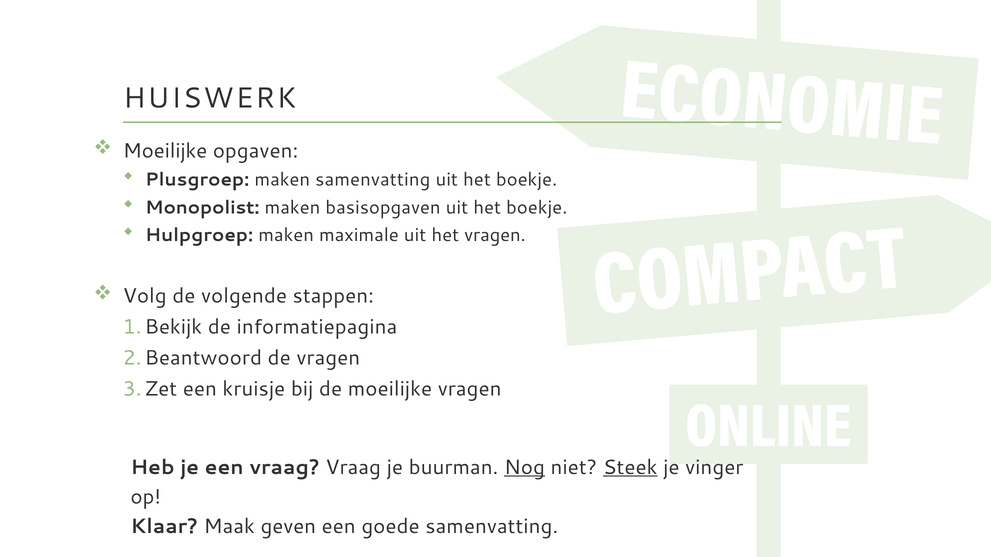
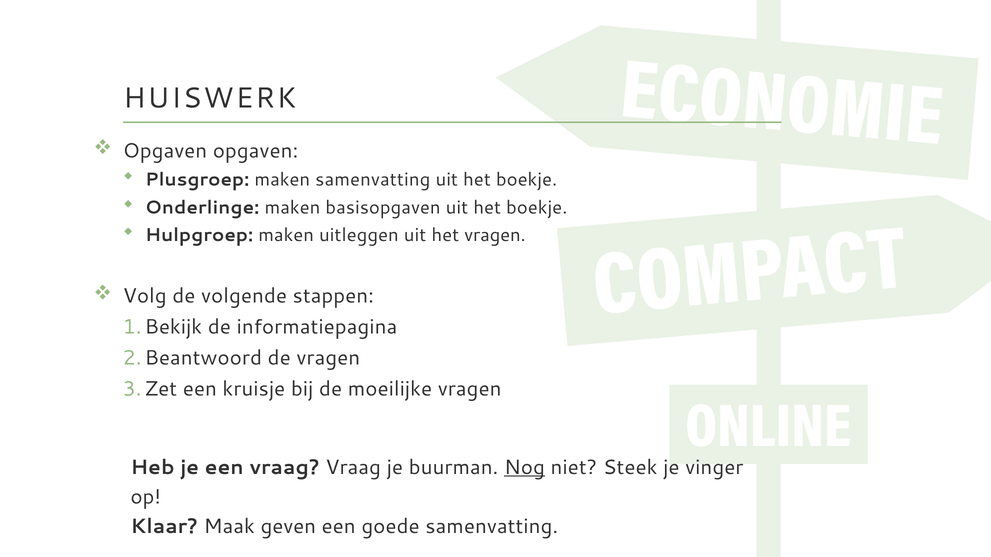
Moeilijke at (165, 151): Moeilijke -> Opgaven
Monopolist: Monopolist -> Onderlinge
maximale: maximale -> uitleggen
Steek underline: present -> none
